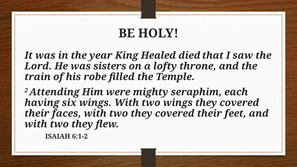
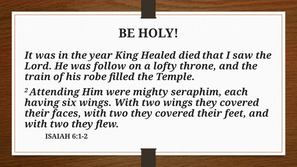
sisters: sisters -> follow
